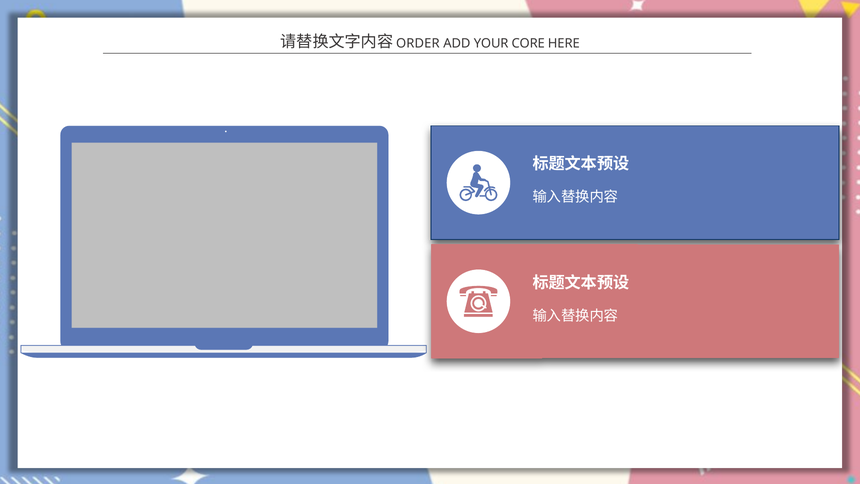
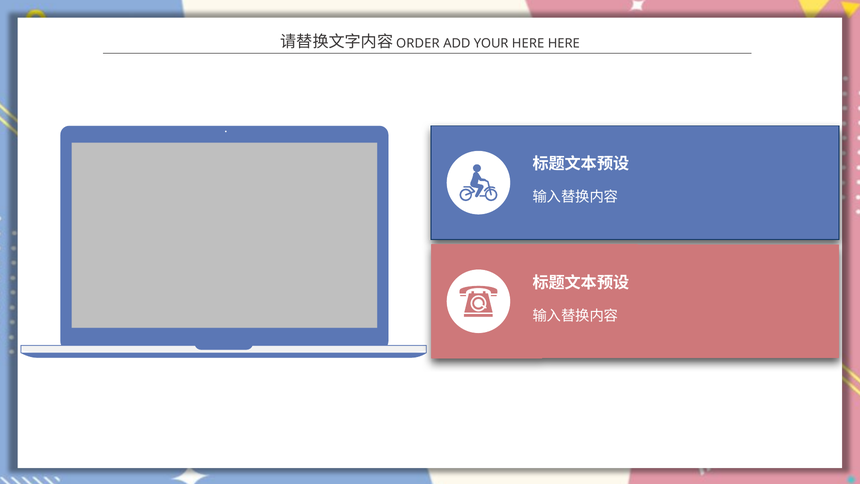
YOUR CORE: CORE -> HERE
